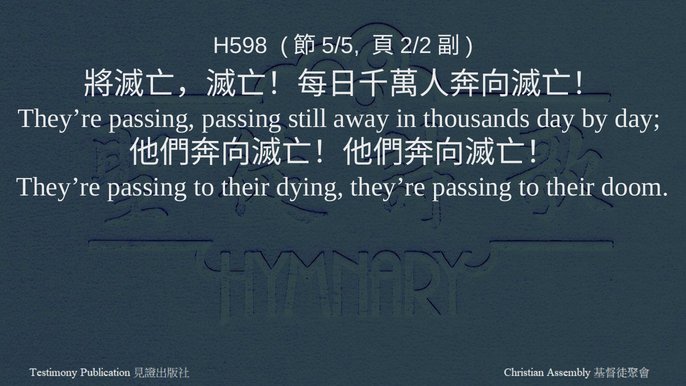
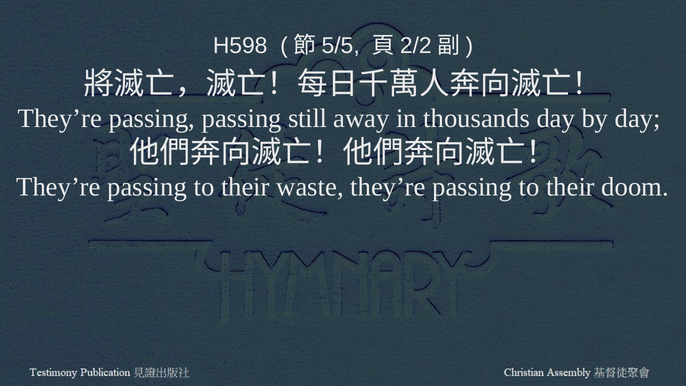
dying: dying -> waste
